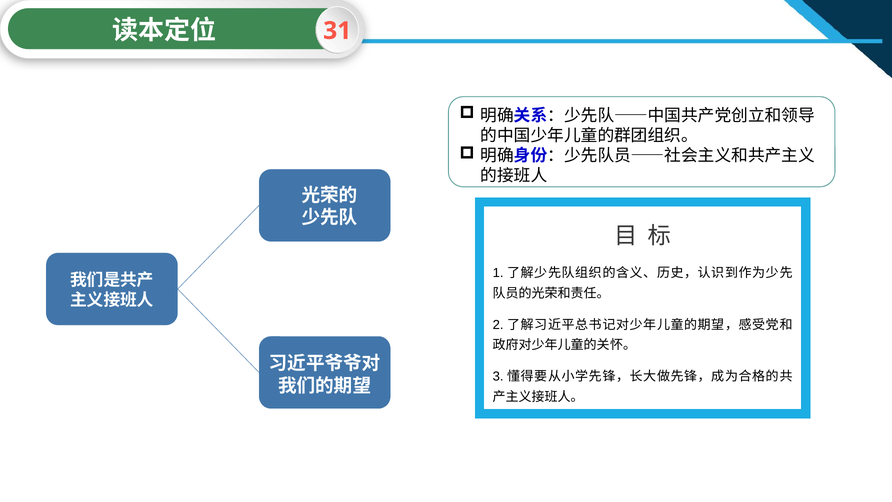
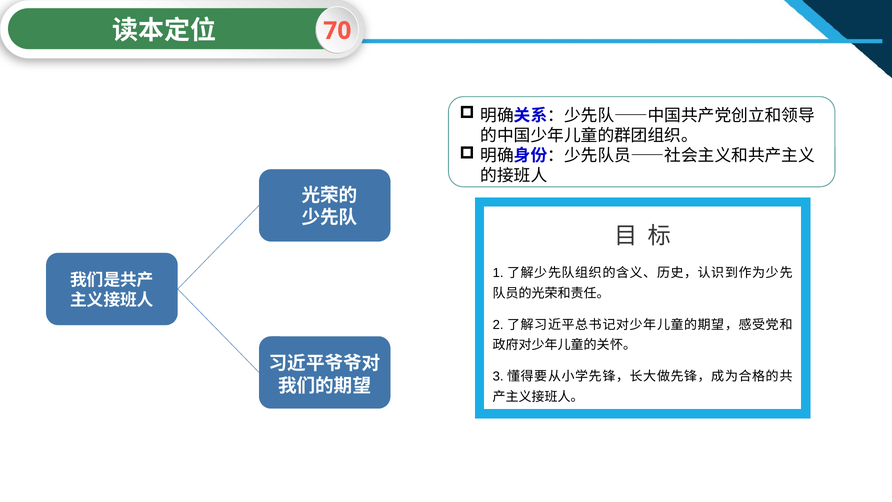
31: 31 -> 70
